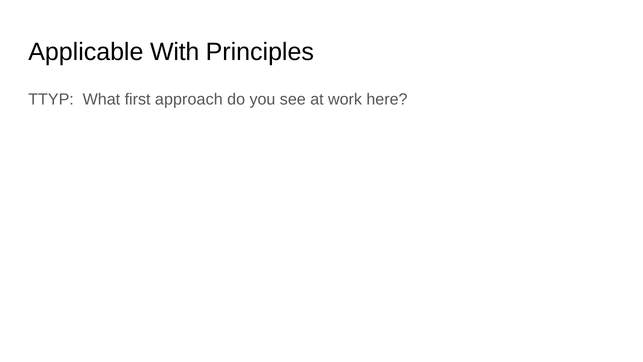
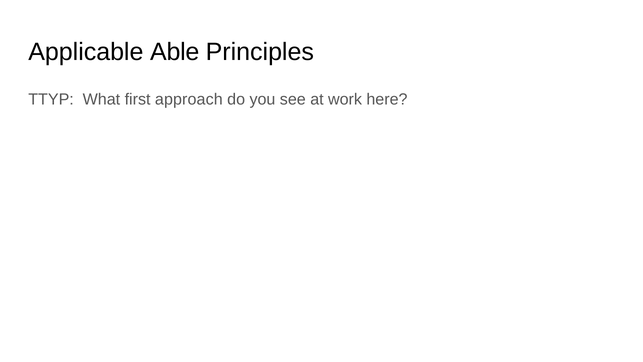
With: With -> Able
